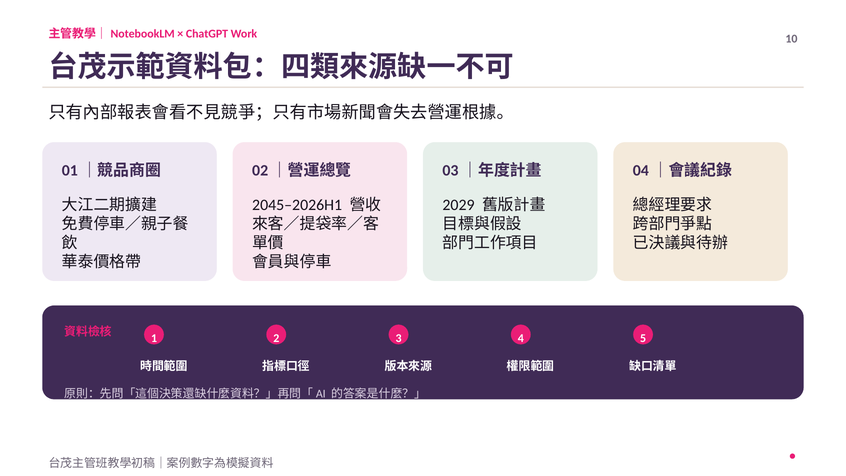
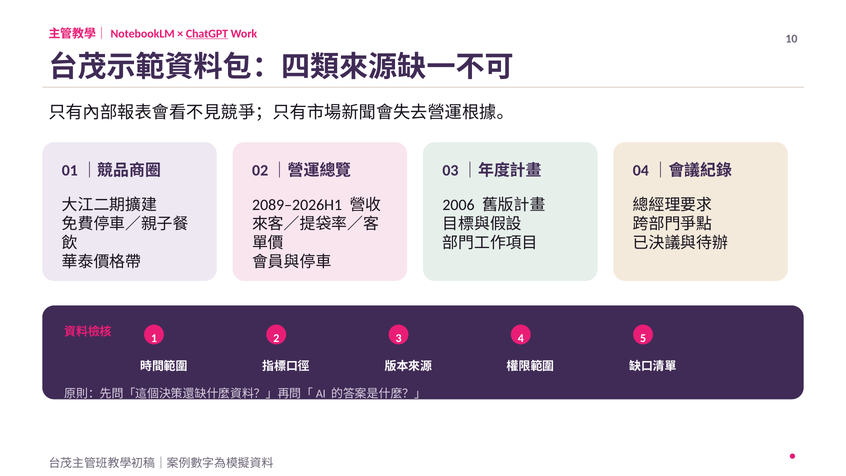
ChatGPT underline: none -> present
2045–2026H1: 2045–2026H1 -> 2089–2026H1
2029: 2029 -> 2006
